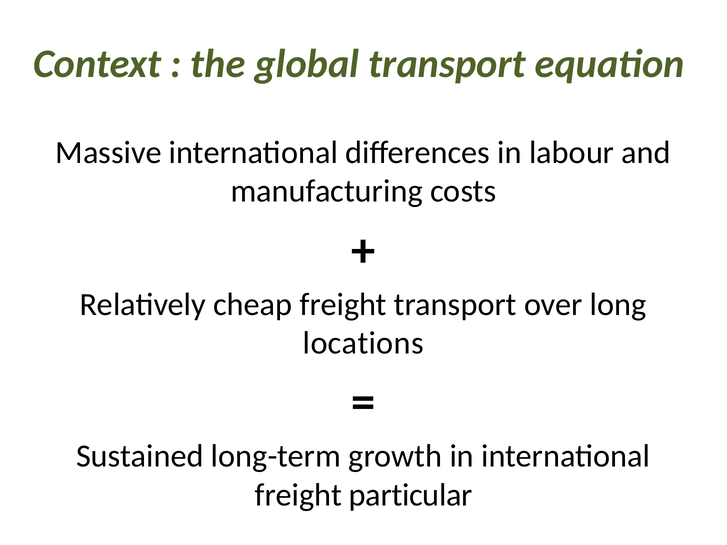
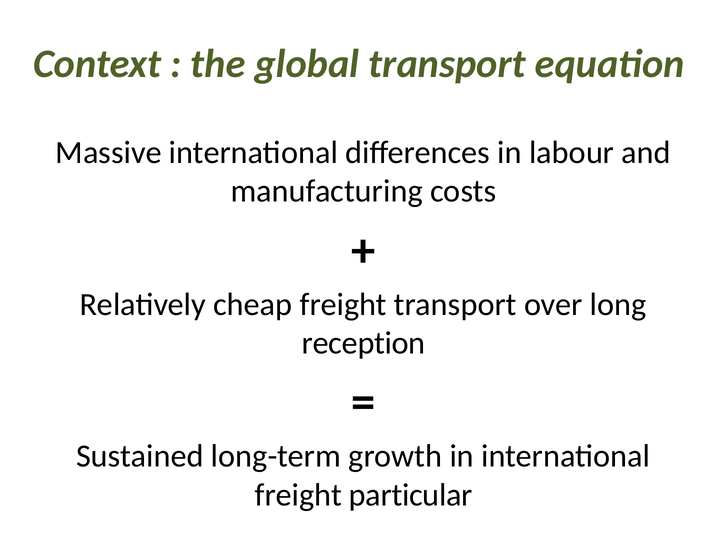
locations: locations -> reception
